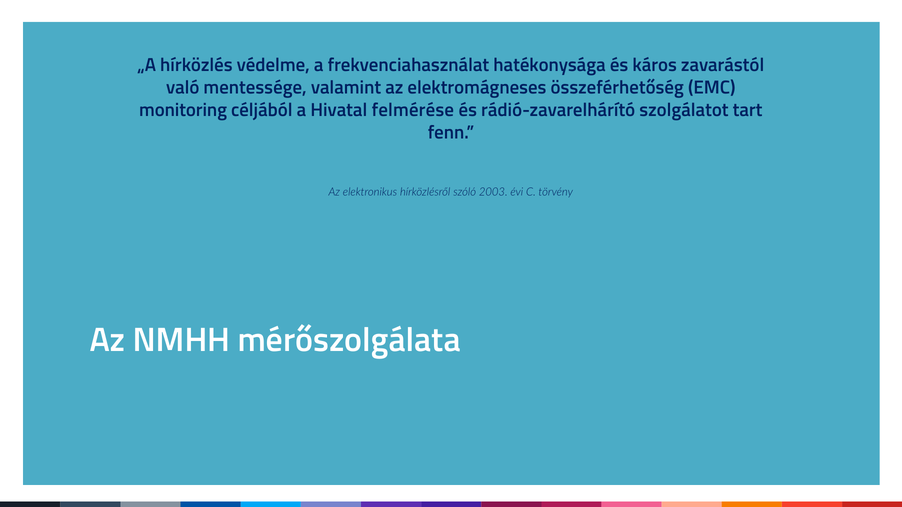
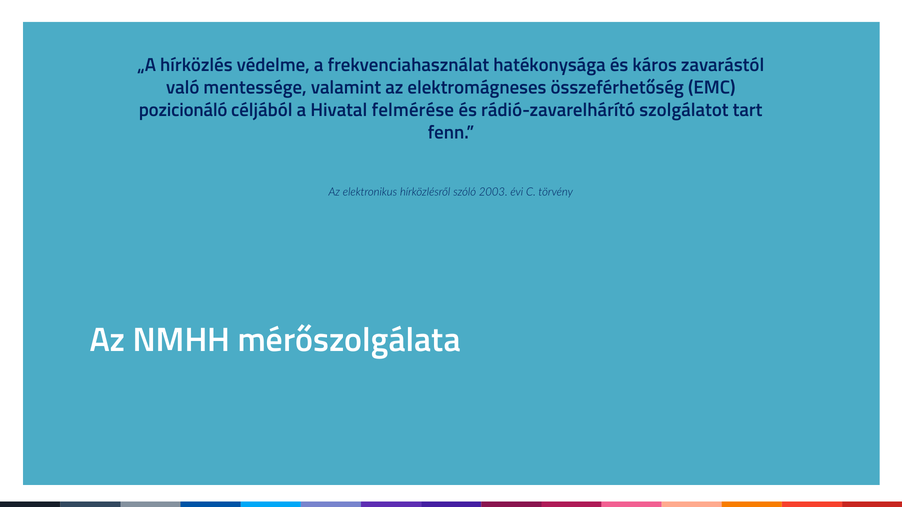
monitoring: monitoring -> pozicionáló
